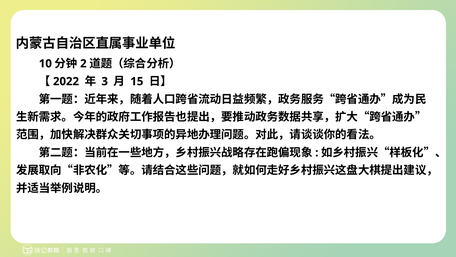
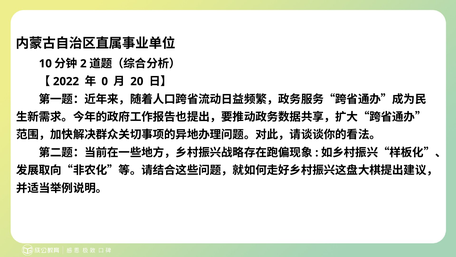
3: 3 -> 0
15: 15 -> 20
